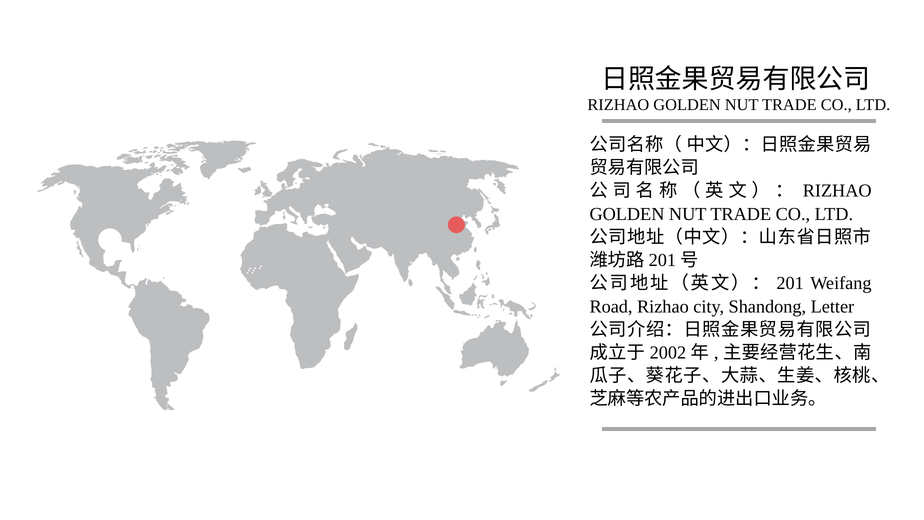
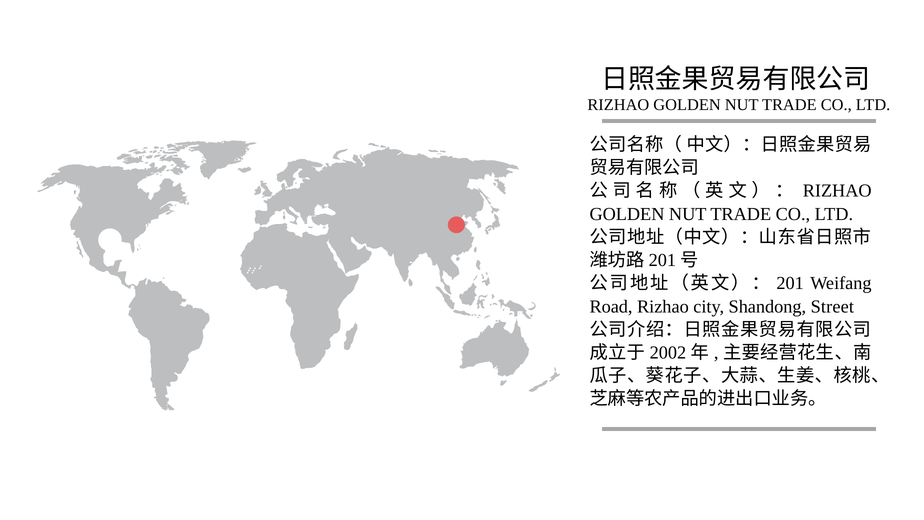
Letter: Letter -> Street
